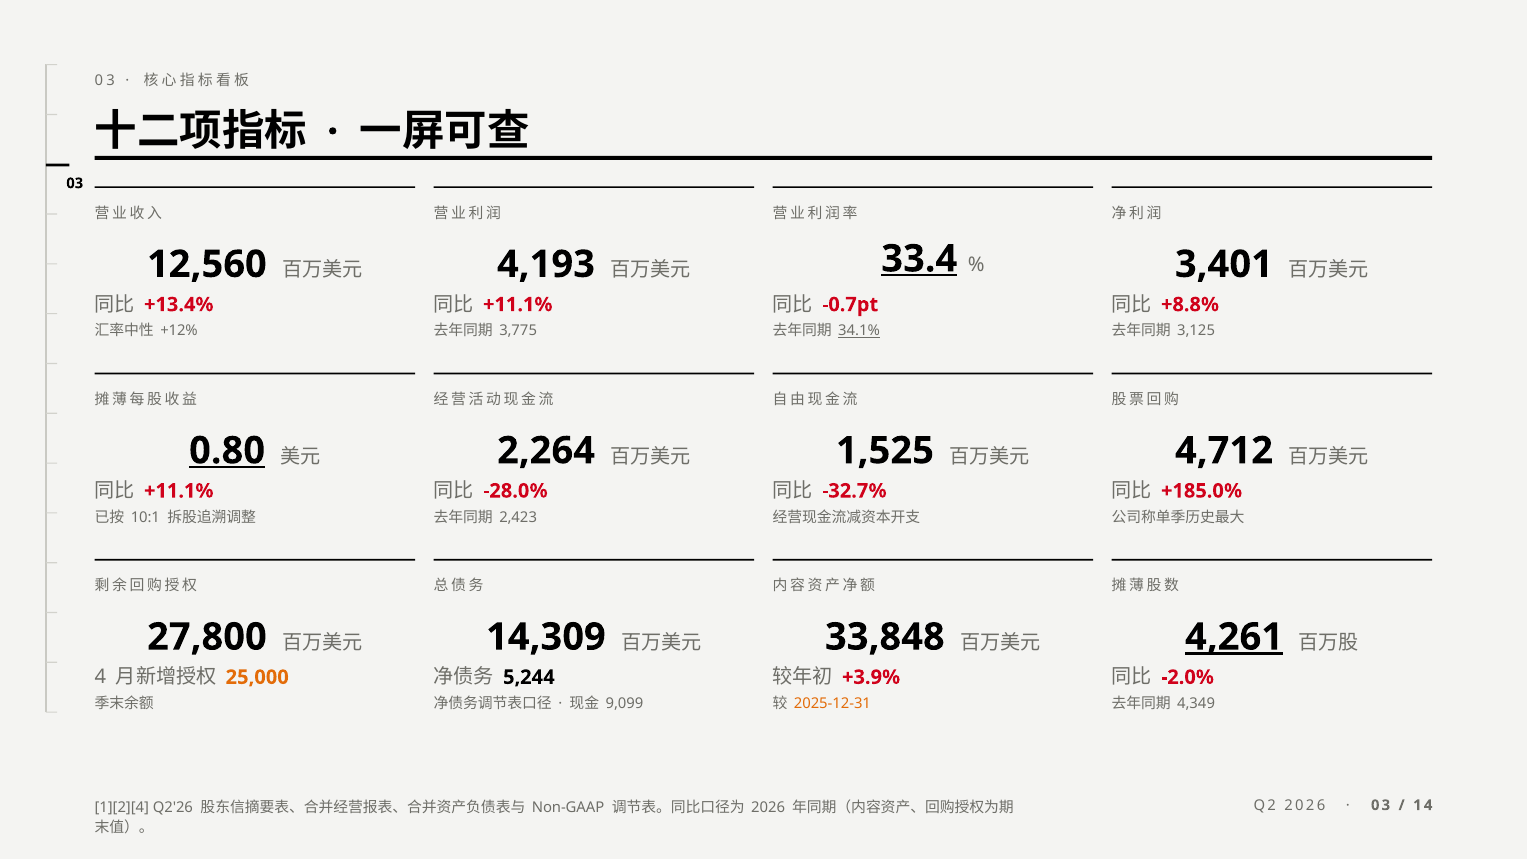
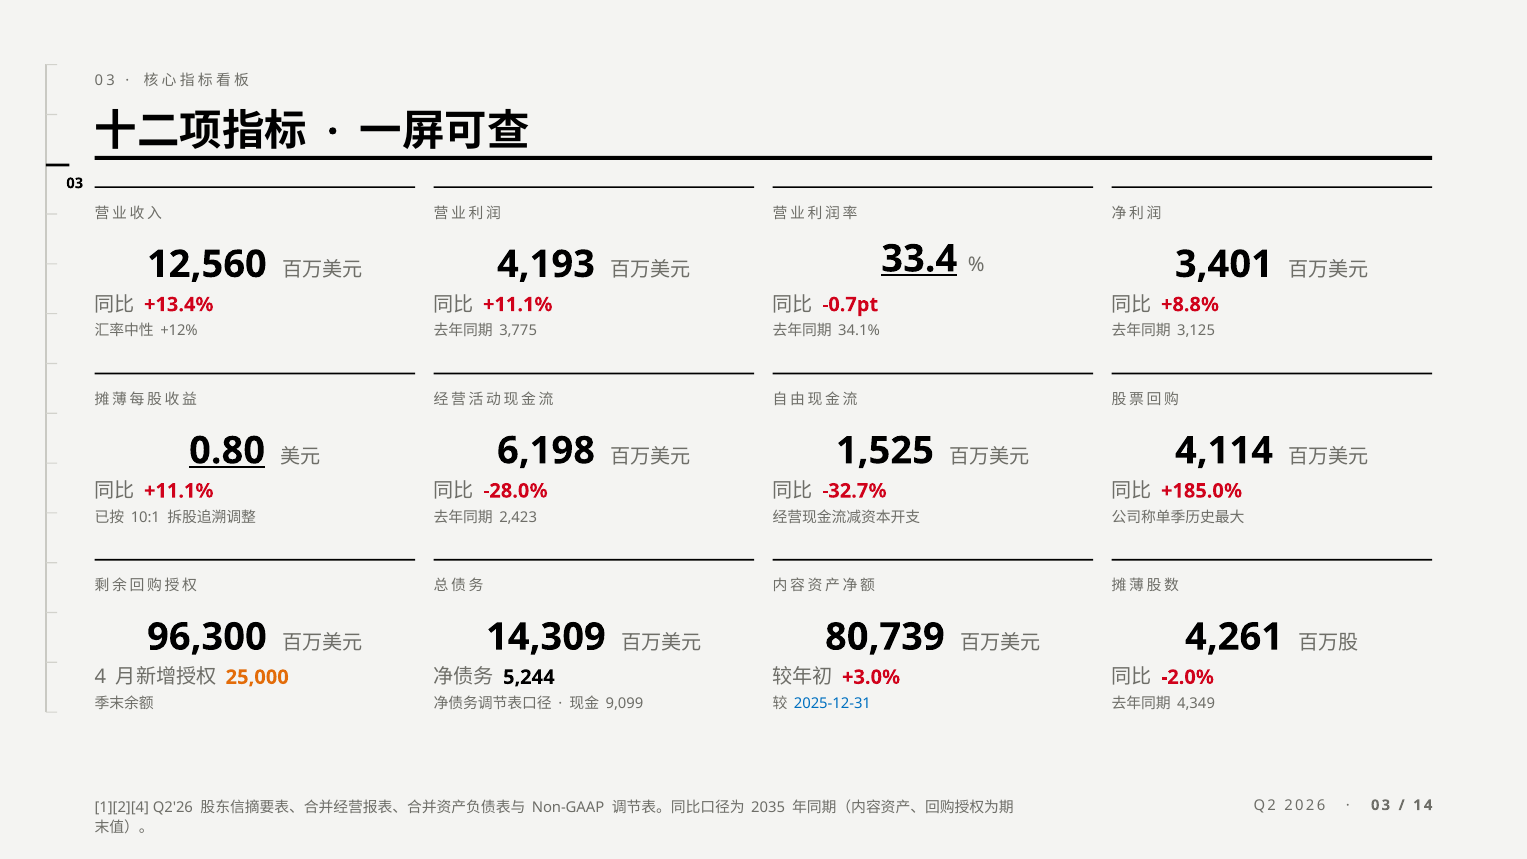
34.1% underline: present -> none
2,264: 2,264 -> 6,198
4,712: 4,712 -> 4,114
27,800: 27,800 -> 96,300
33,848: 33,848 -> 80,739
4,261 underline: present -> none
+3.9%: +3.9% -> +3.0%
2025-12-31 colour: orange -> blue
2026 at (768, 807): 2026 -> 2035
